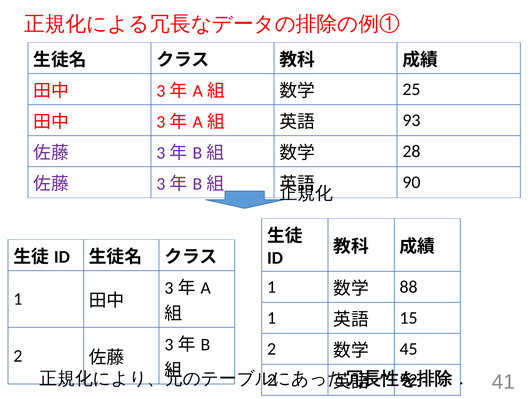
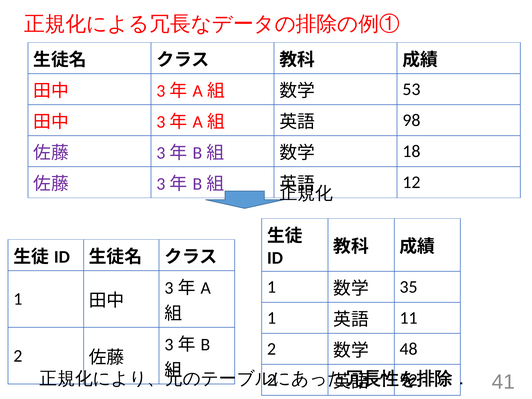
25: 25 -> 53
93: 93 -> 98
28: 28 -> 18
90: 90 -> 12
88: 88 -> 35
15: 15 -> 11
45: 45 -> 48
